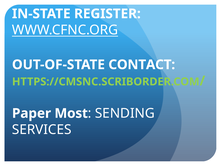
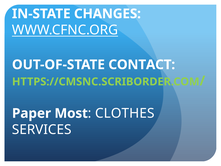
REGISTER: REGISTER -> CHANGES
SENDING: SENDING -> CLOTHES
